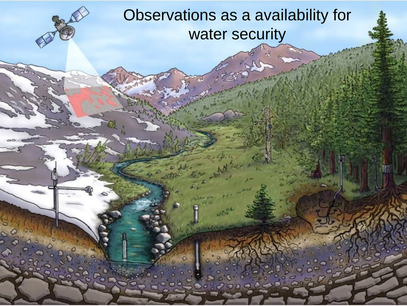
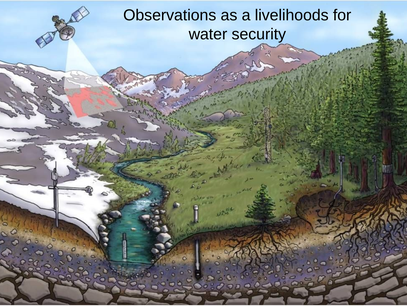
availability: availability -> livelihoods
